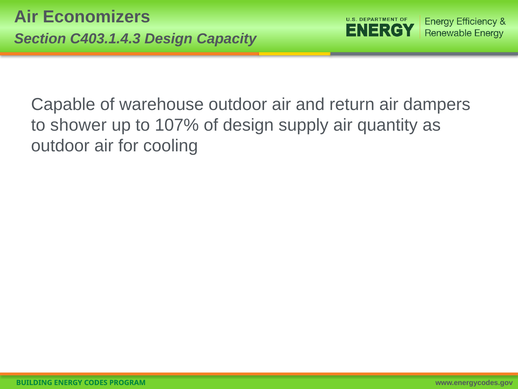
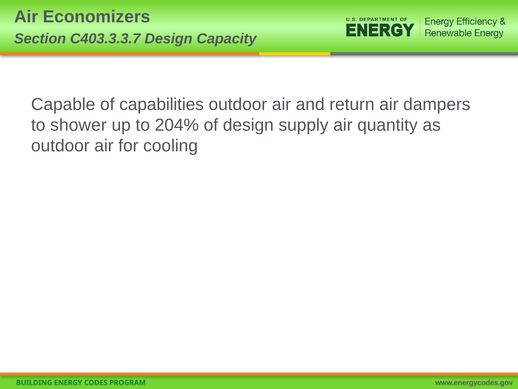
C403.1.4.3: C403.1.4.3 -> C403.3.3.7
warehouse: warehouse -> capabilities
107%: 107% -> 204%
